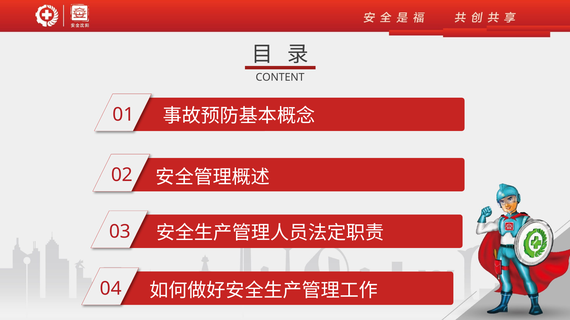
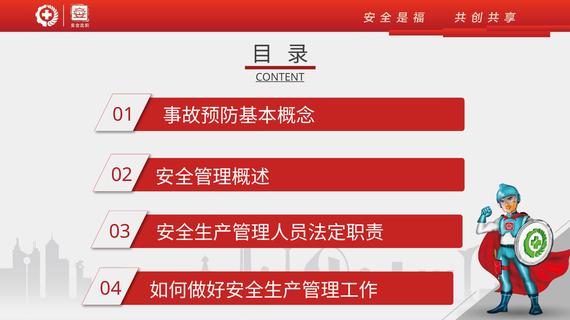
CONTENT underline: none -> present
